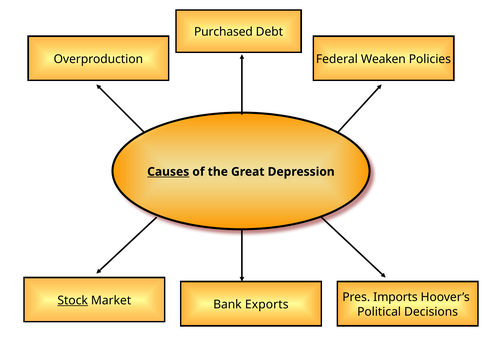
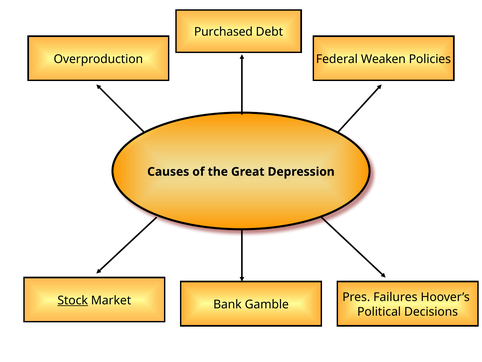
Causes underline: present -> none
Imports: Imports -> Failures
Exports: Exports -> Gamble
